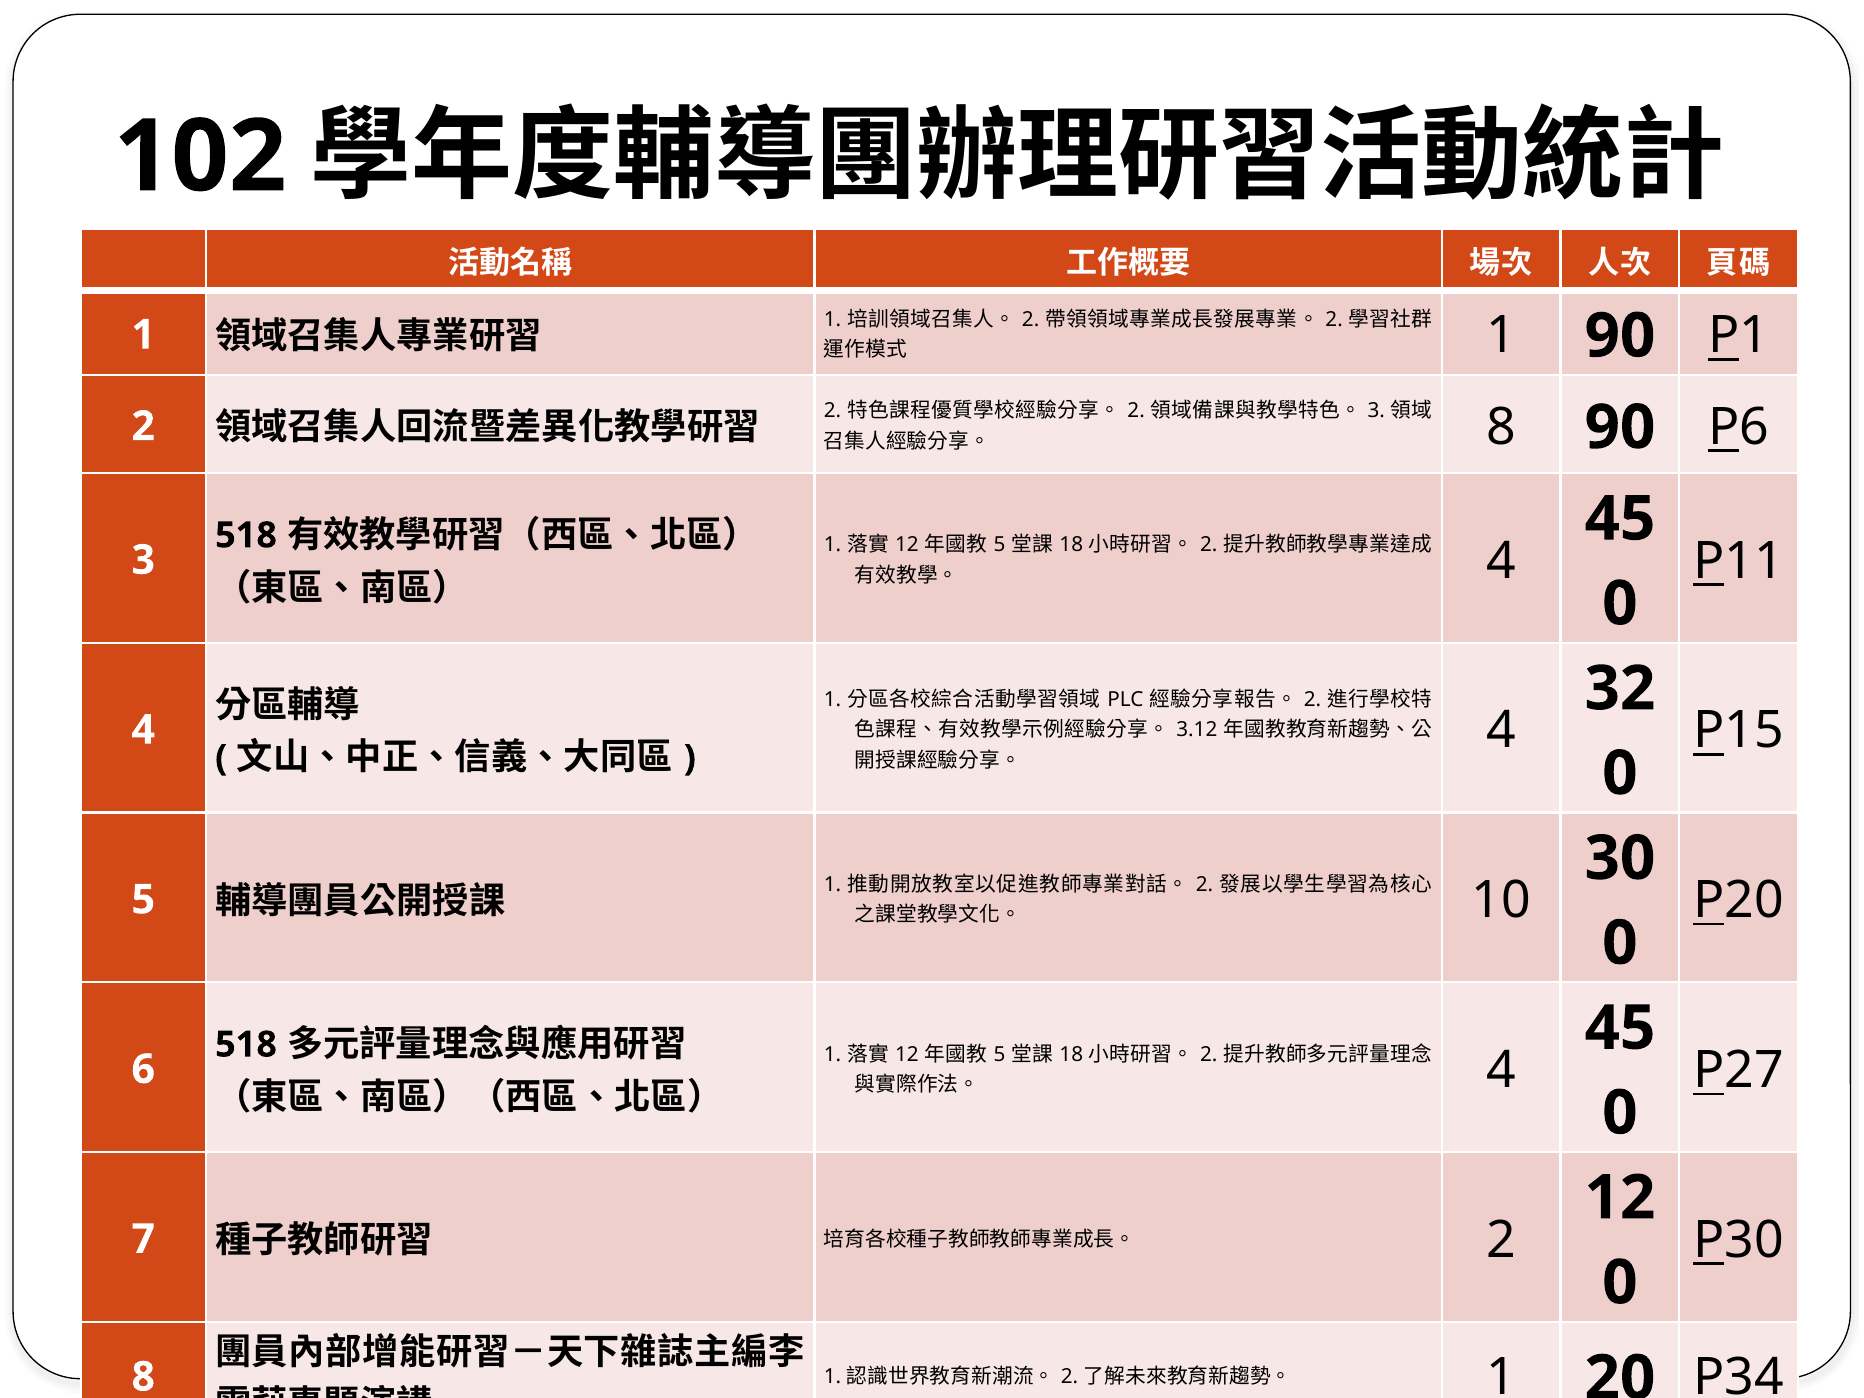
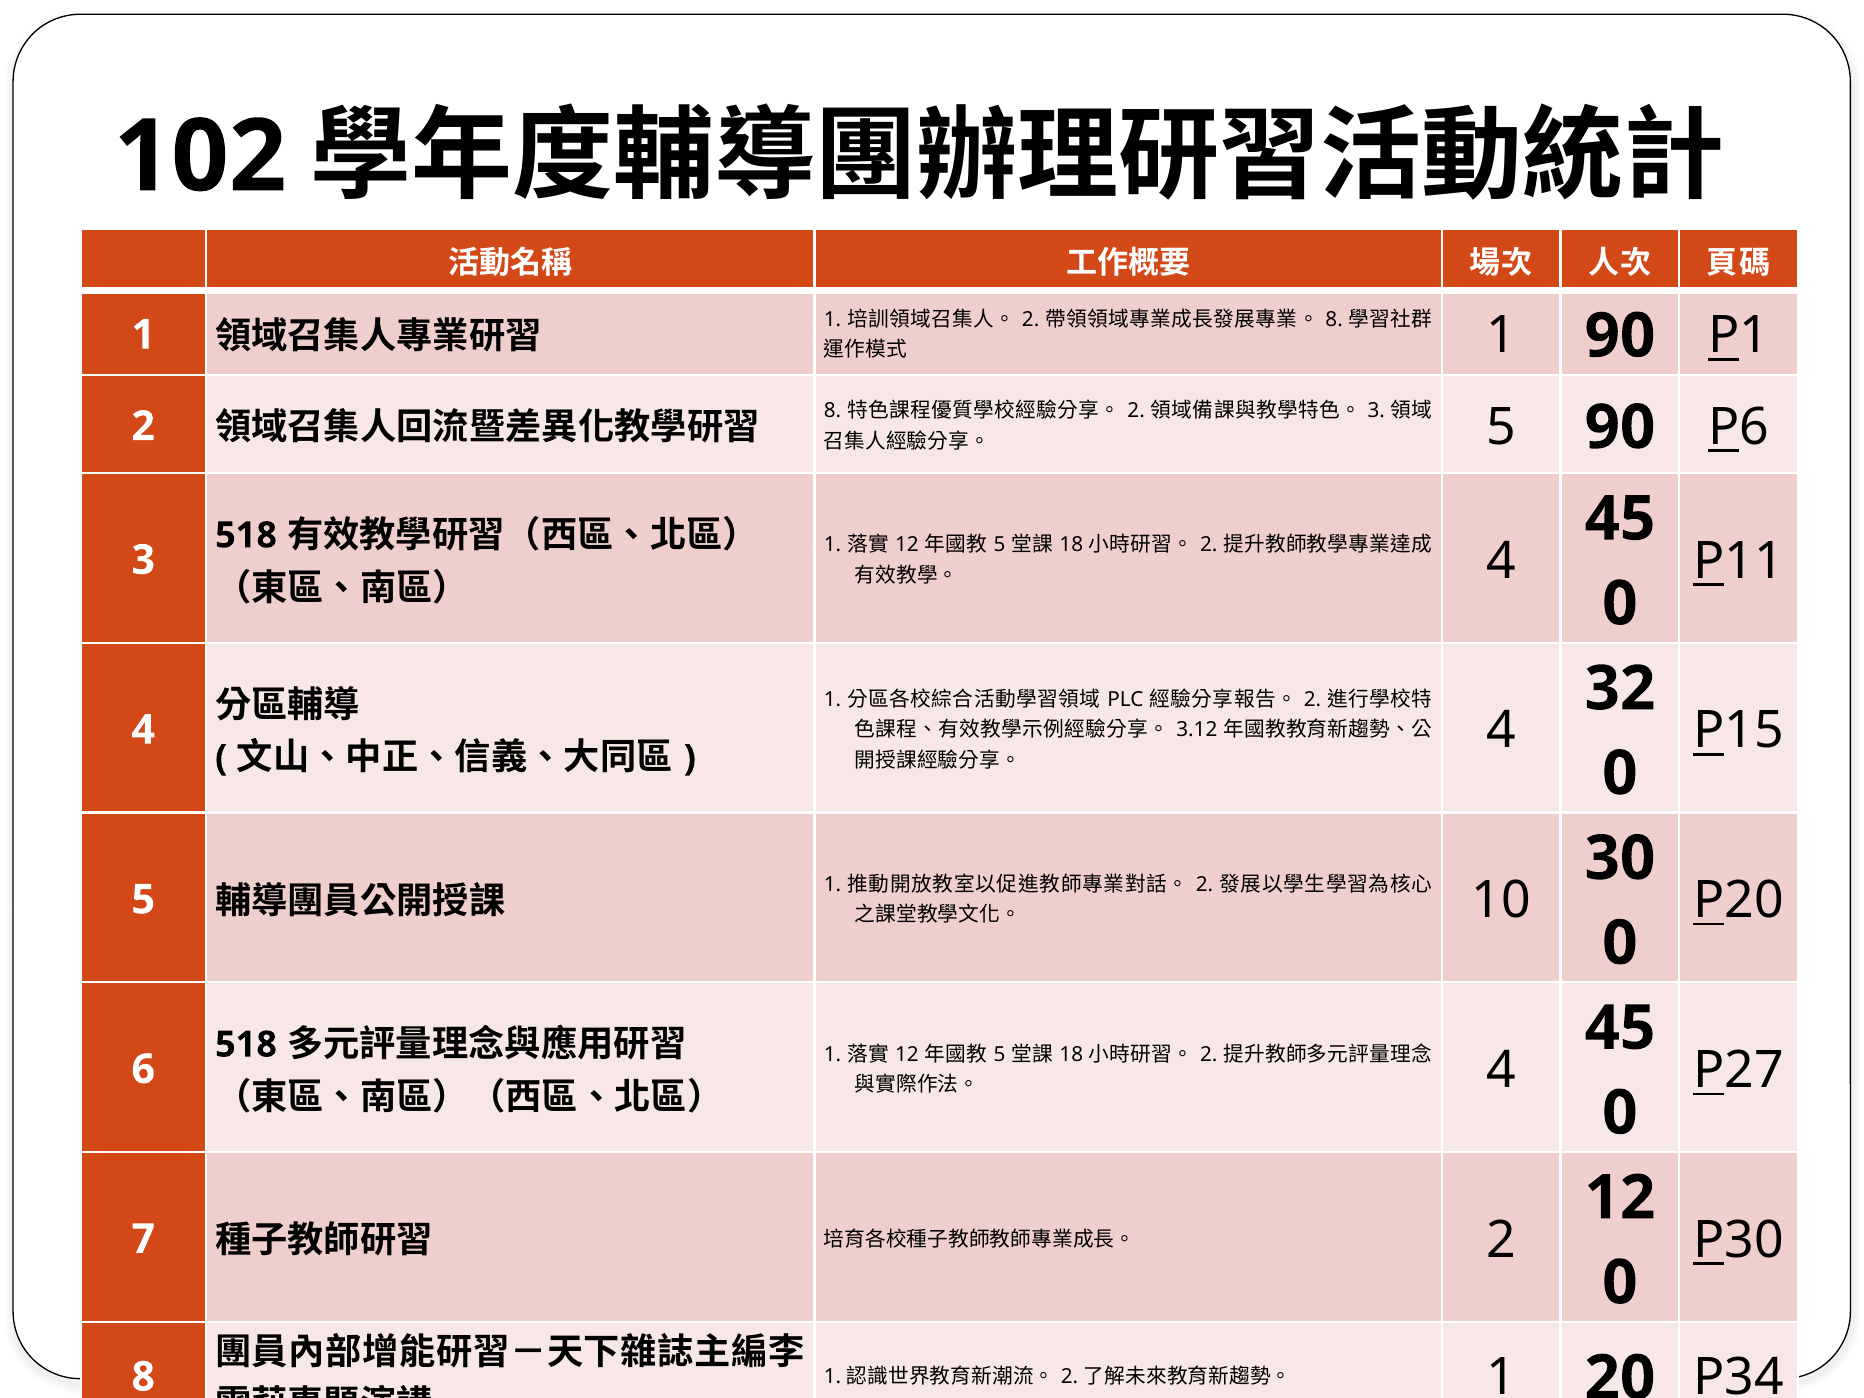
2 at (1334, 320): 2 -> 8
2 at (832, 411): 2 -> 8
8 at (1501, 427): 8 -> 5
